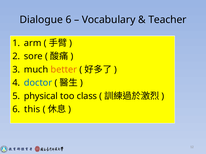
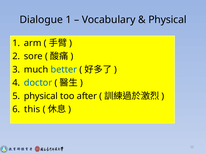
Dialogue 6: 6 -> 1
Teacher at (167, 20): Teacher -> Physical
better colour: orange -> blue
class: class -> after
